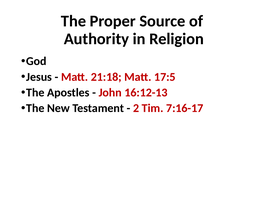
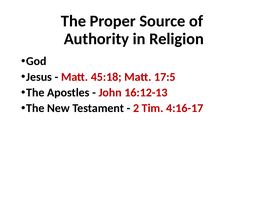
21:18: 21:18 -> 45:18
7:16-17: 7:16-17 -> 4:16-17
